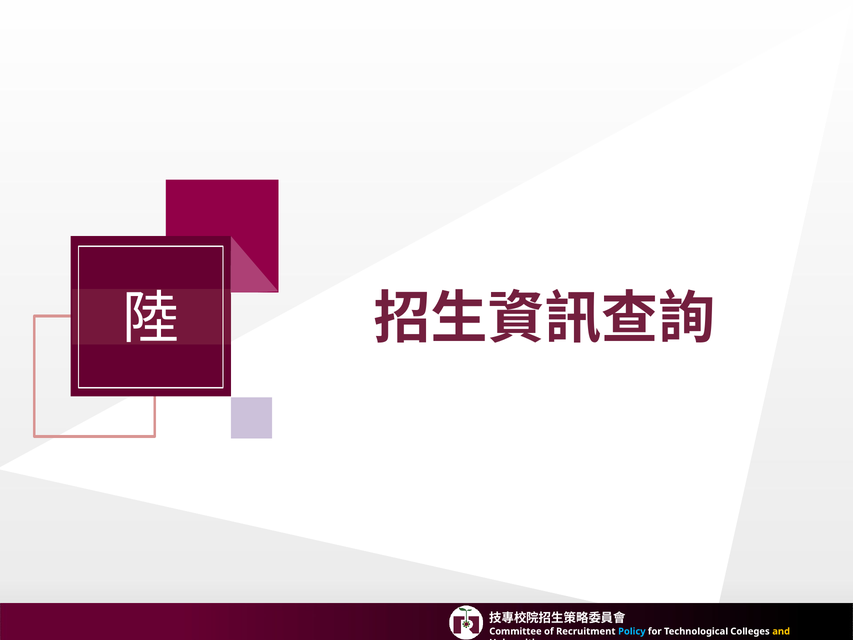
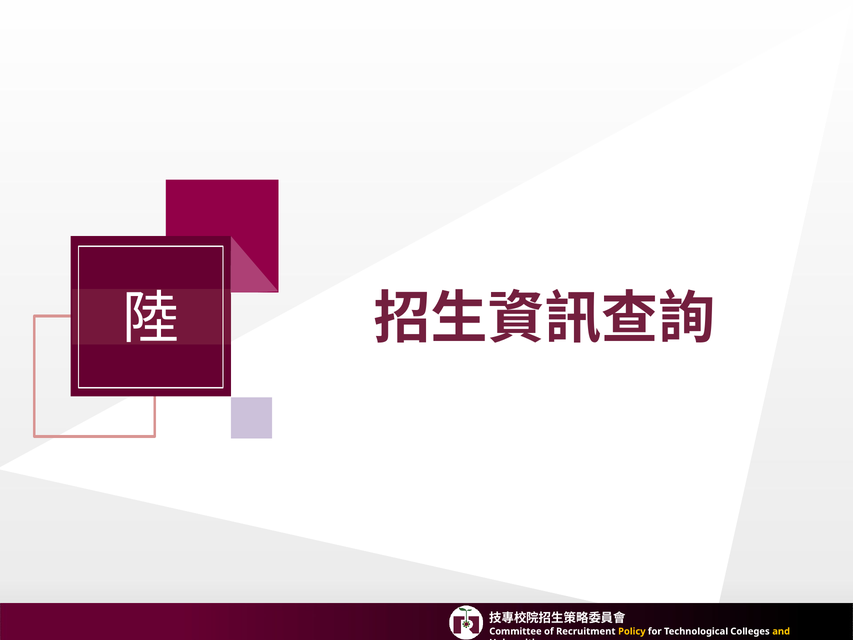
Policy colour: light blue -> yellow
